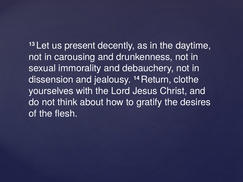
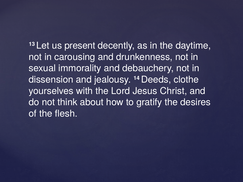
Return: Return -> Deeds
